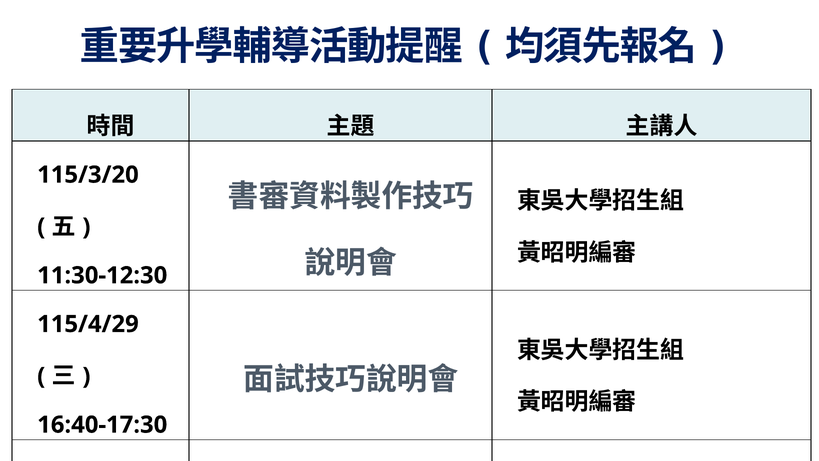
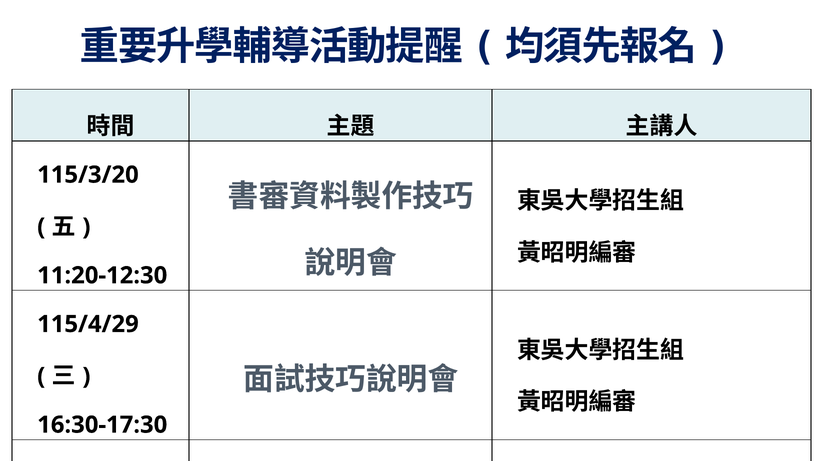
11:30-12:30: 11:30-12:30 -> 11:20-12:30
16:40-17:30: 16:40-17:30 -> 16:30-17:30
